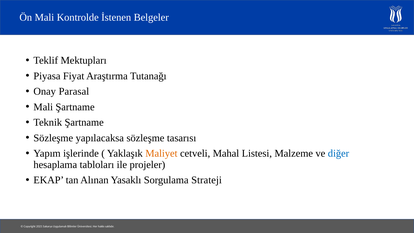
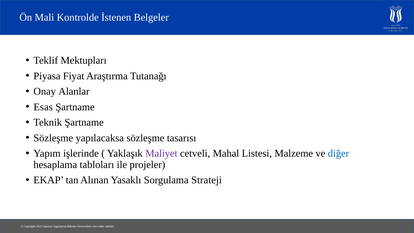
Parasal: Parasal -> Alanlar
Mali at (43, 107): Mali -> Esas
Maliyet colour: orange -> purple
